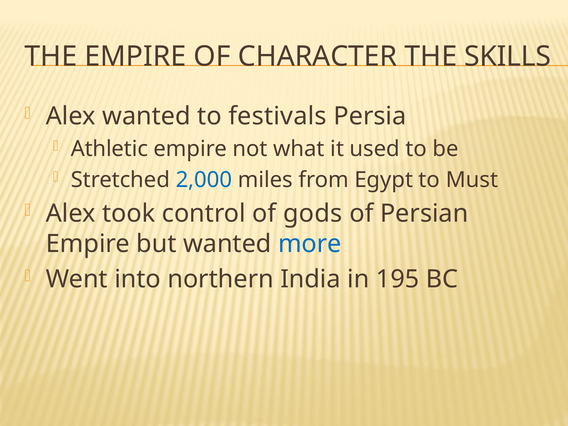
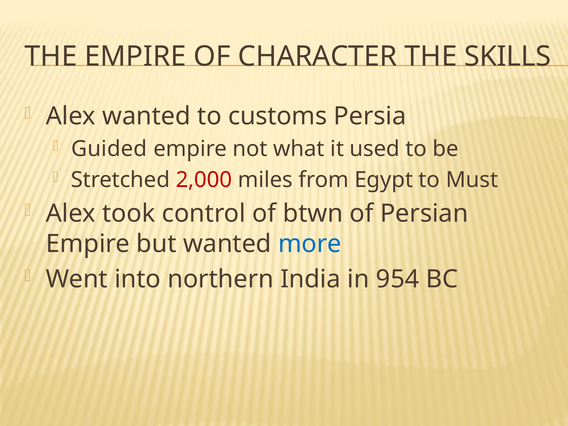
festivals: festivals -> customs
Athletic: Athletic -> Guided
2,000 colour: blue -> red
gods: gods -> btwn
195: 195 -> 954
